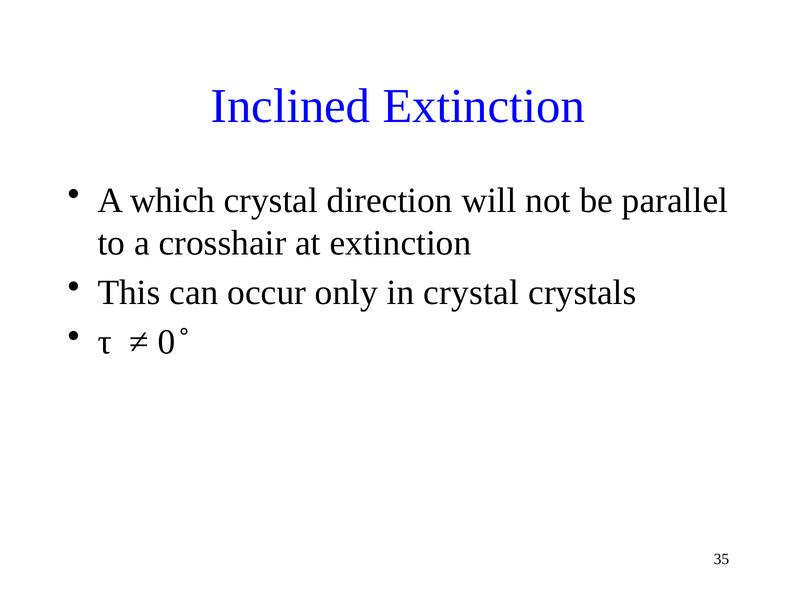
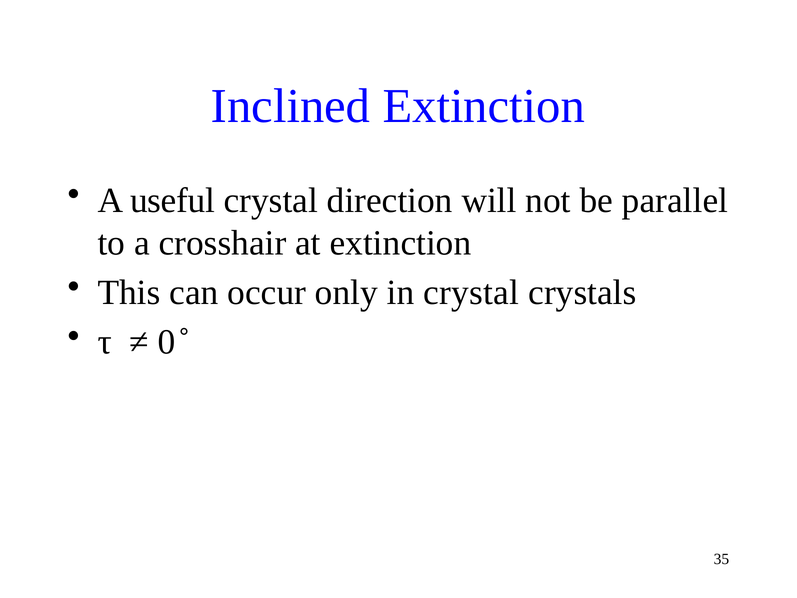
which: which -> useful
